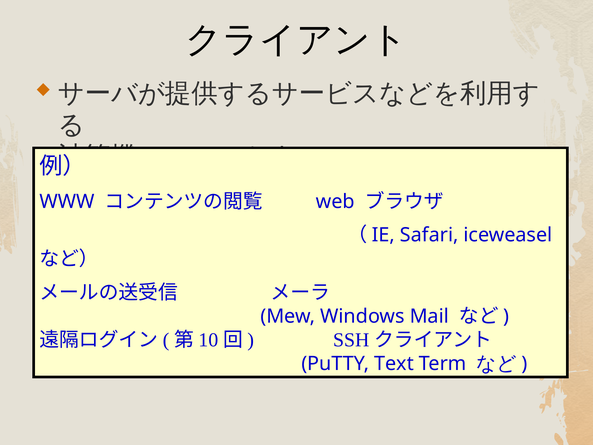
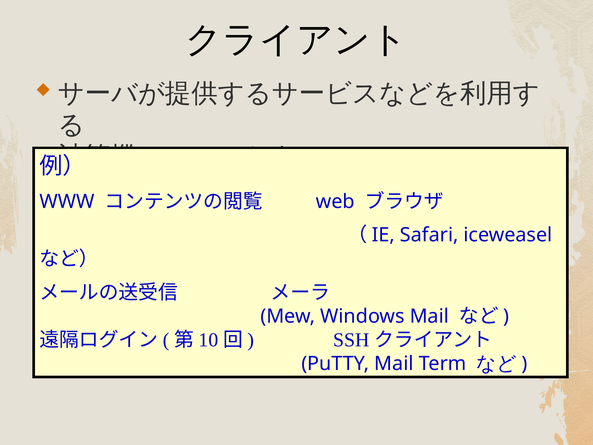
PuTTY Text: Text -> Mail
